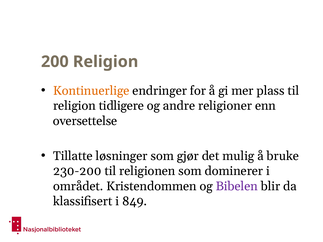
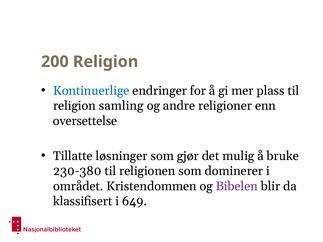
Kontinuerlige colour: orange -> blue
tidligere: tidligere -> samling
230-200: 230-200 -> 230-380
849: 849 -> 649
